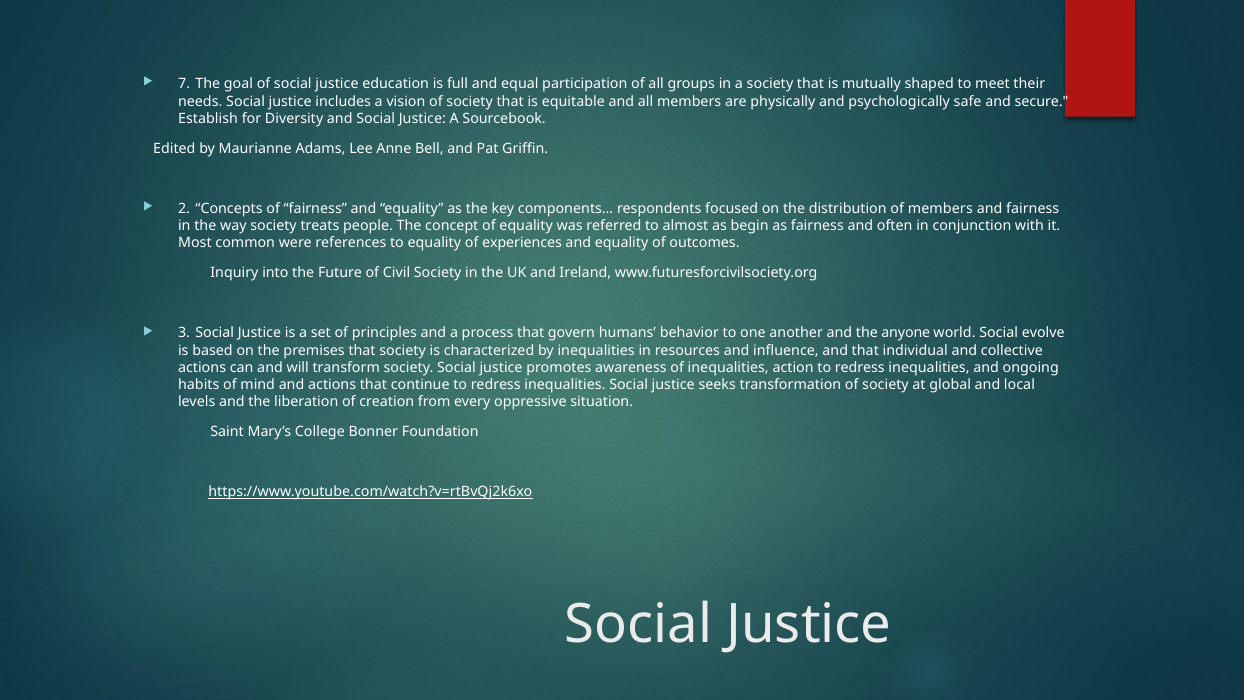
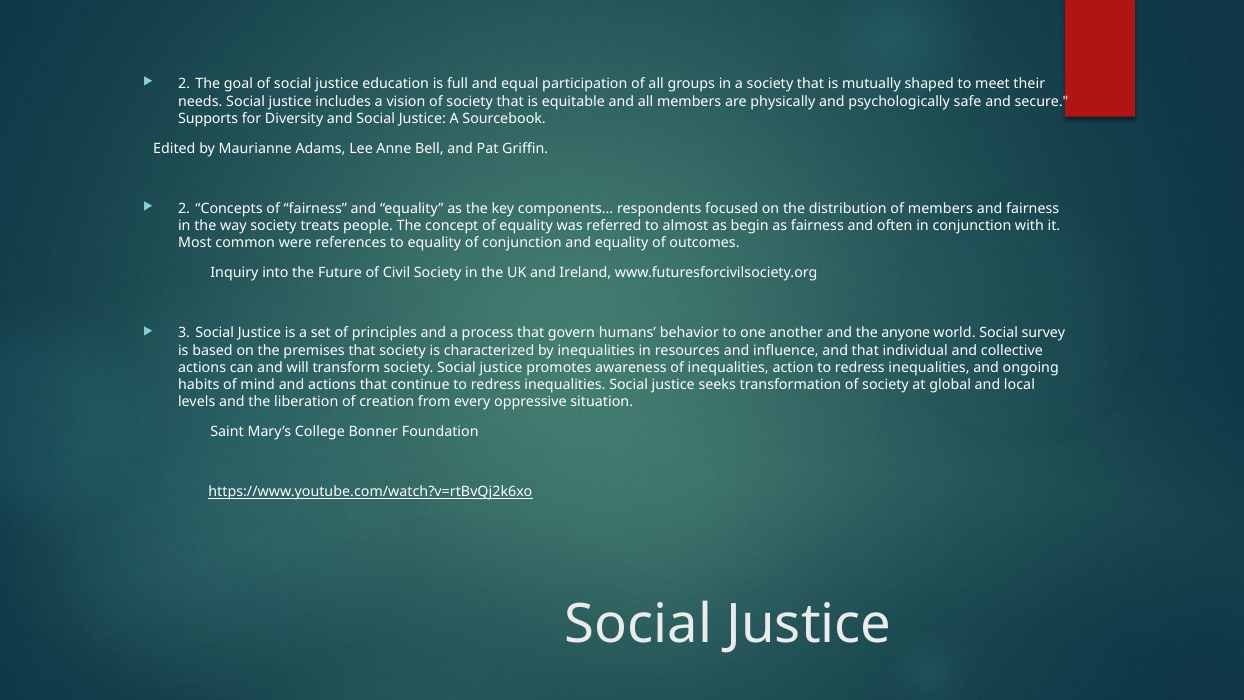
7 at (184, 84): 7 -> 2
Establish: Establish -> Supports
of experiences: experiences -> conjunction
evolve: evolve -> survey
